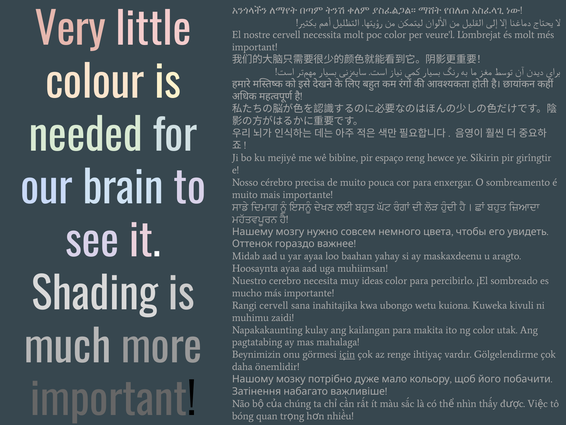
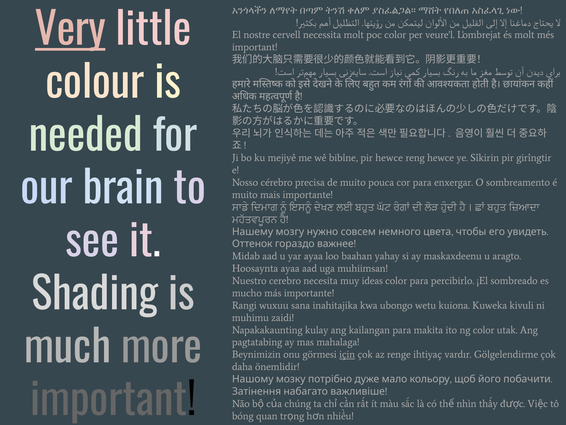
Very underline: none -> present
pir espaço: espaço -> hewce
Rangi cervell: cervell -> wuxuu
